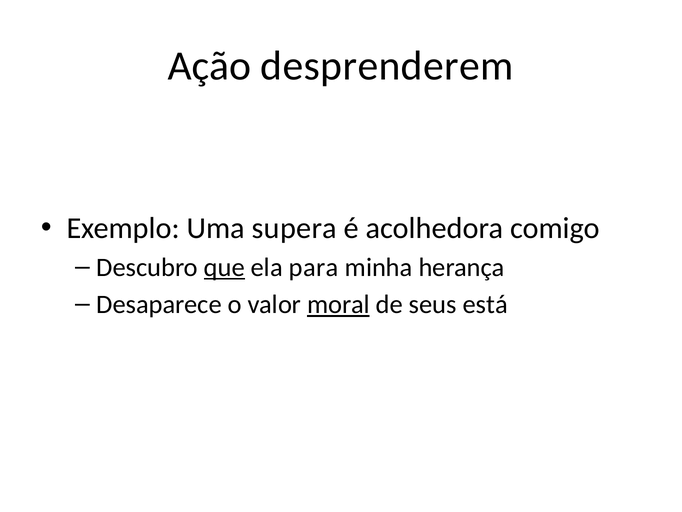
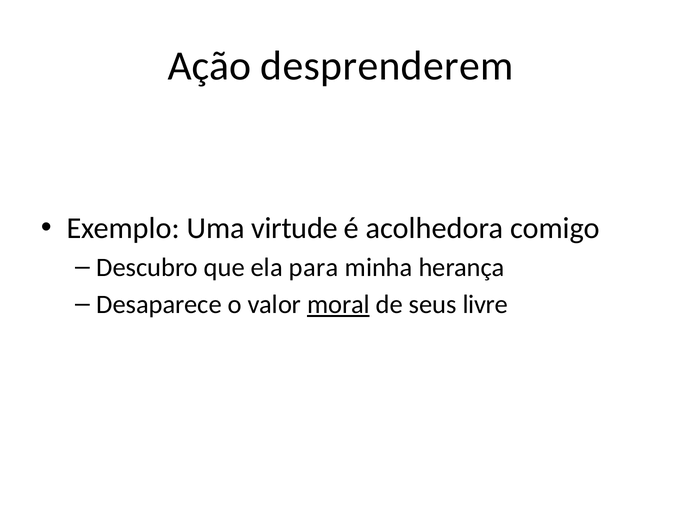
supera: supera -> virtude
que underline: present -> none
está: está -> livre
